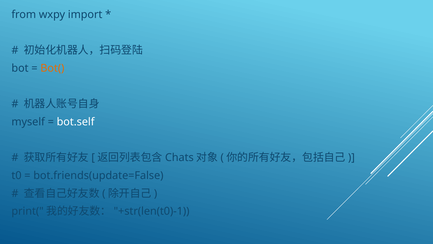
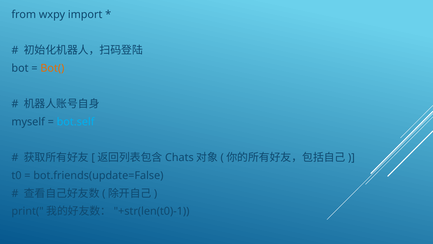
bot.self colour: white -> light blue
